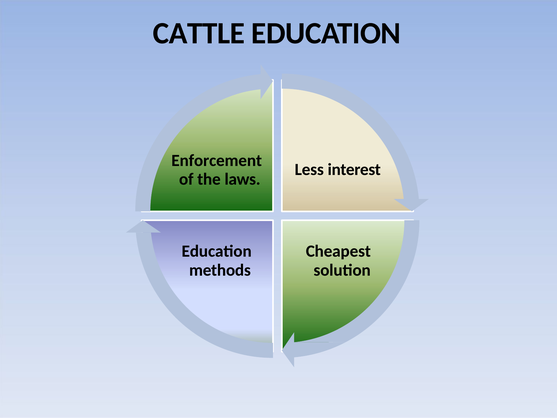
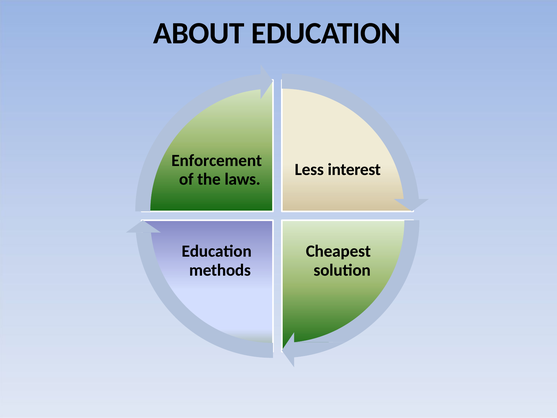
CATTLE: CATTLE -> ABOUT
